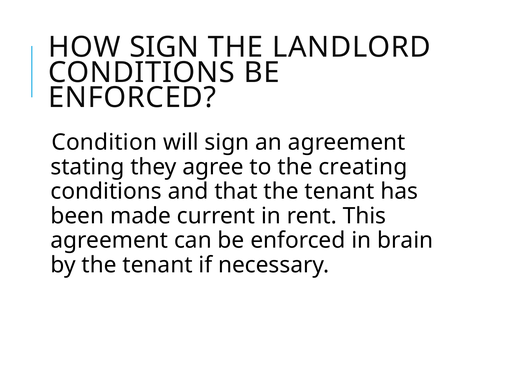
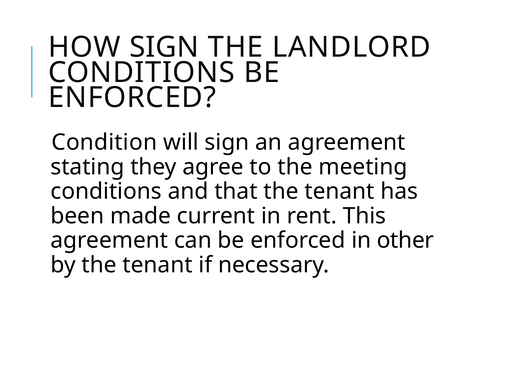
creating: creating -> meeting
brain: brain -> other
